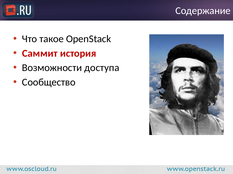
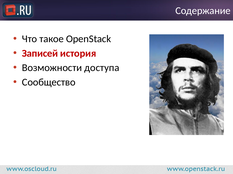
Саммит: Саммит -> Записей
